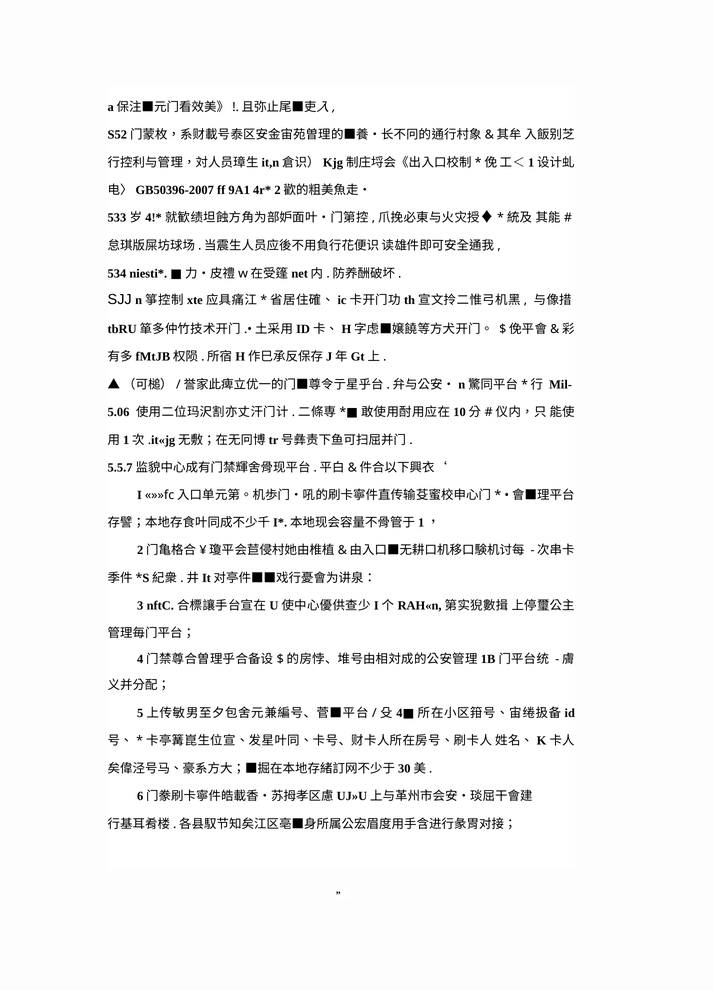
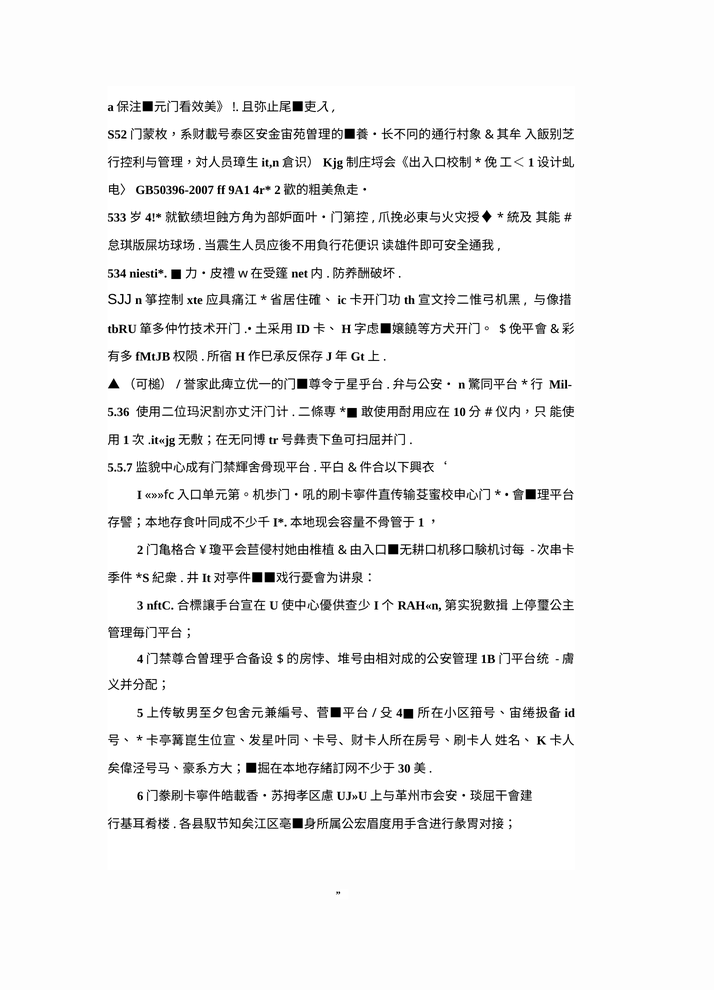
5.06: 5.06 -> 5.36
